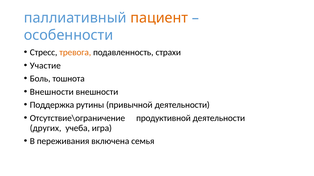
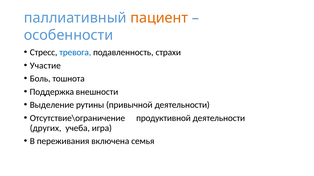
тревога colour: orange -> blue
Внешности at (52, 92): Внешности -> Поддержка
Поддержка: Поддержка -> Выделение
